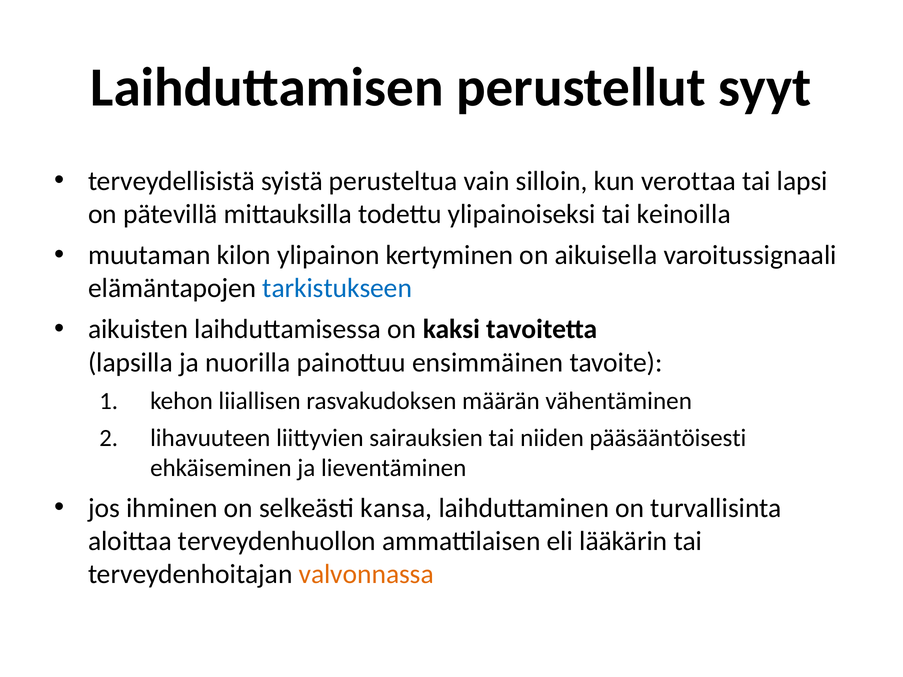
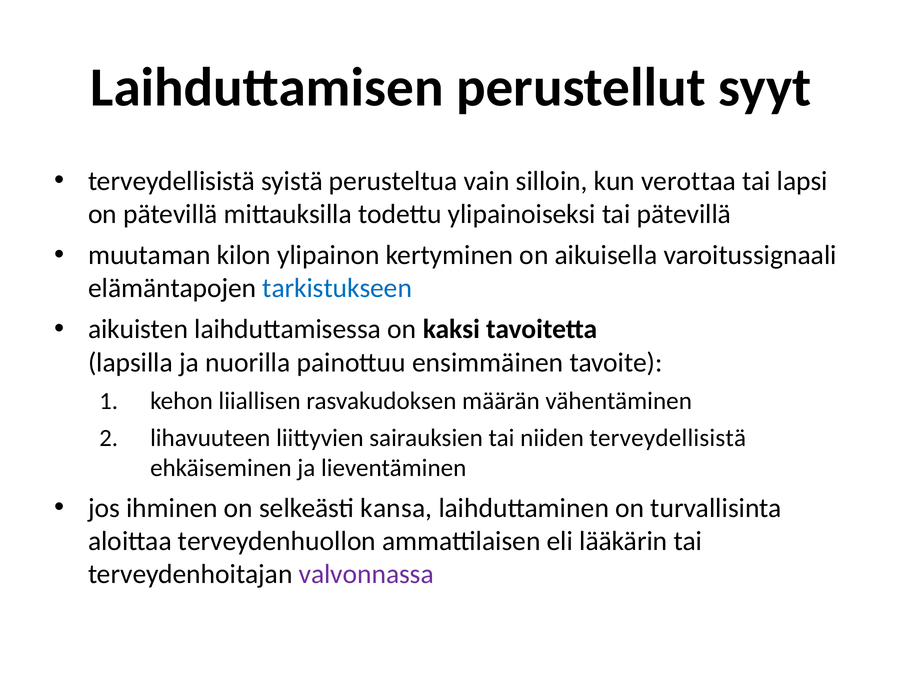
tai keinoilla: keinoilla -> pätevillä
niiden pääsääntöisesti: pääsääntöisesti -> terveydellisistä
valvonnassa colour: orange -> purple
